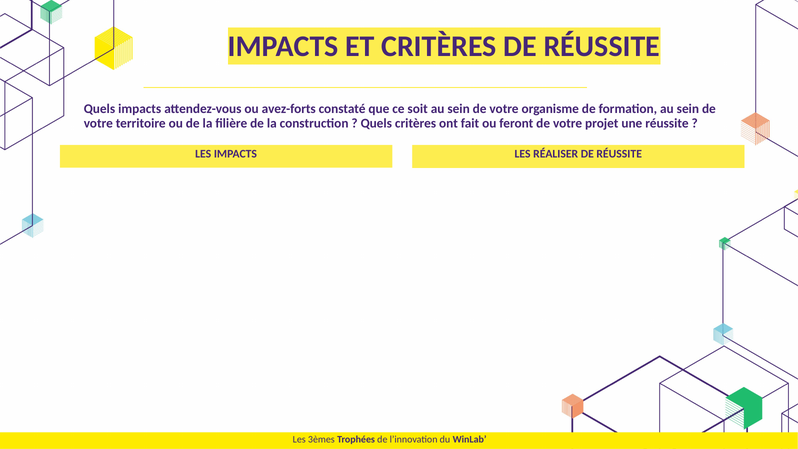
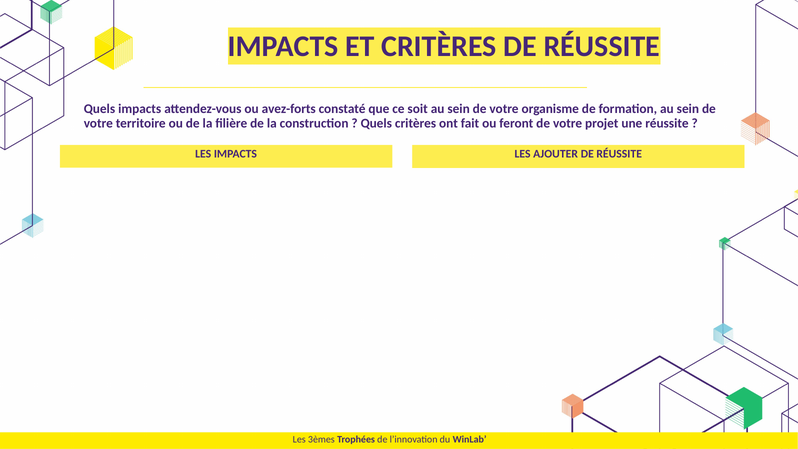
RÉALISER: RÉALISER -> AJOUTER
